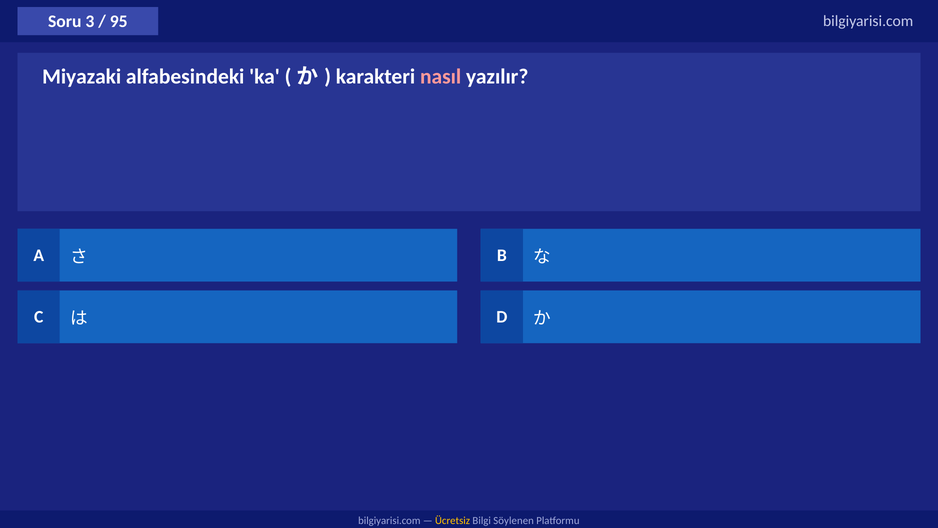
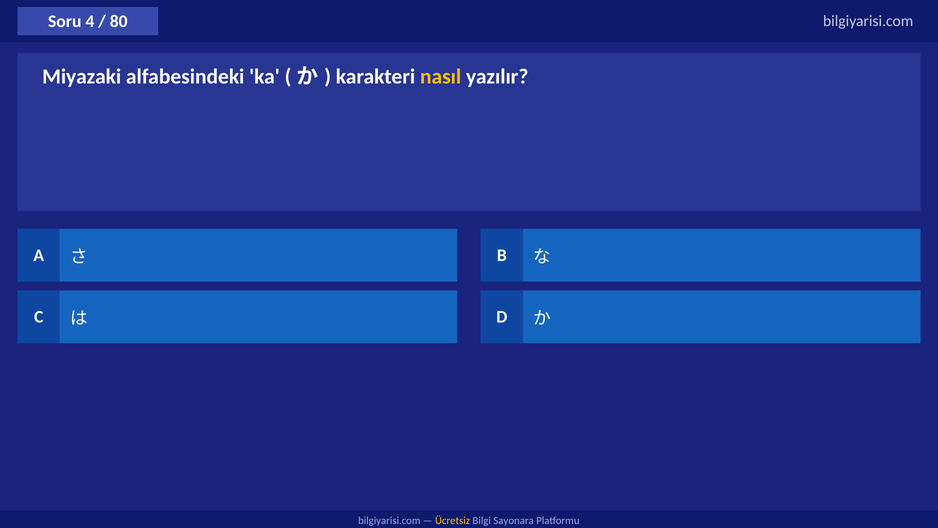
3: 3 -> 4
95: 95 -> 80
nasıl colour: pink -> yellow
Söylenen: Söylenen -> Sayonara
